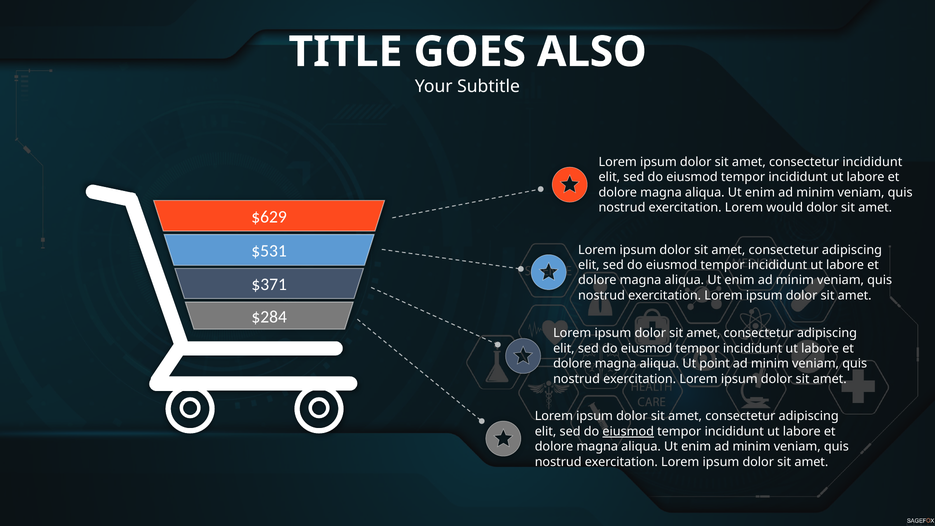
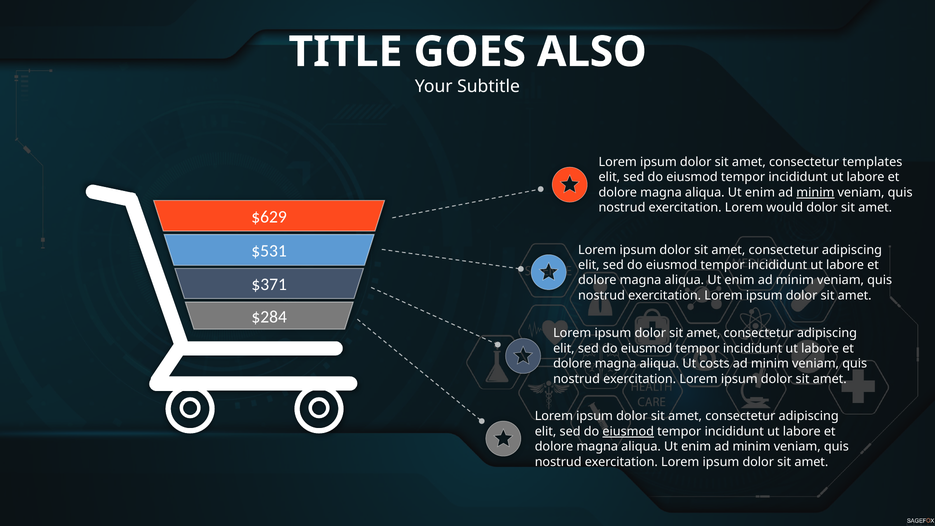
consectetur incididunt: incididunt -> templates
minim at (815, 192) underline: none -> present
point: point -> costs
